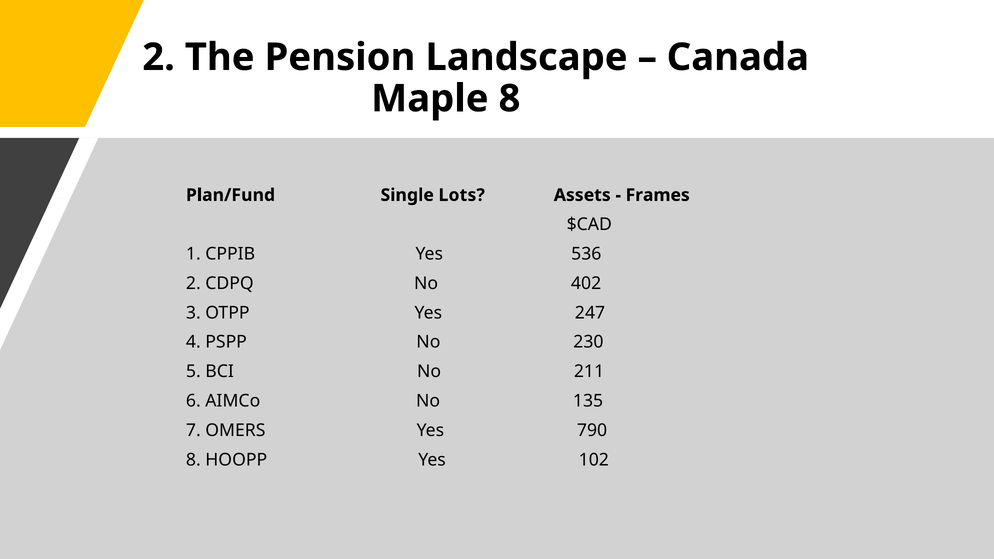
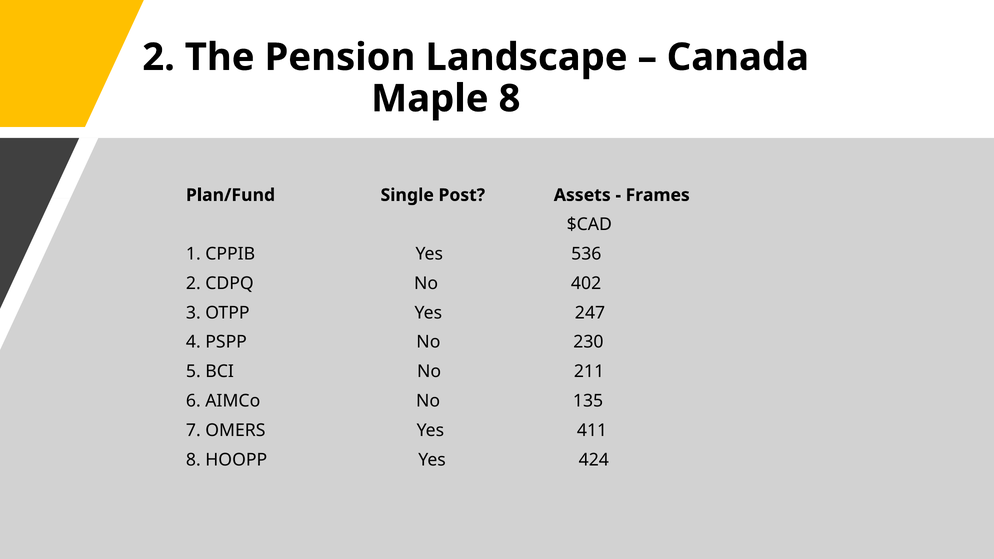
Lots: Lots -> Post
790: 790 -> 411
102: 102 -> 424
